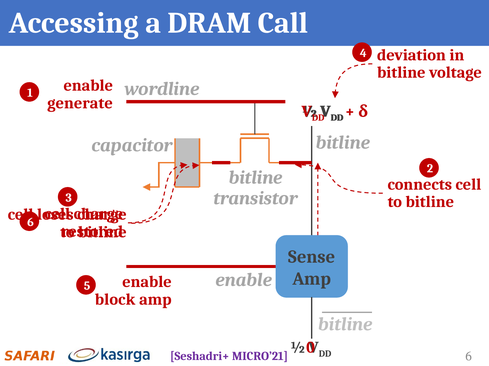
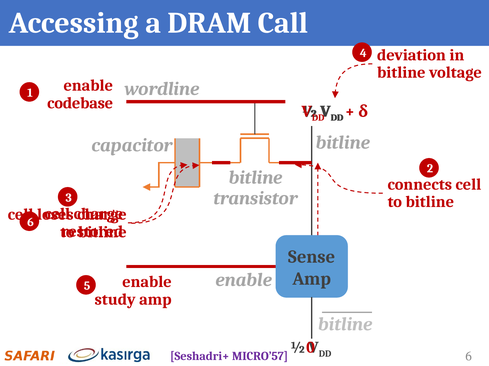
generate: generate -> codebase
block: block -> study
MICRO’21: MICRO’21 -> MICRO’57
